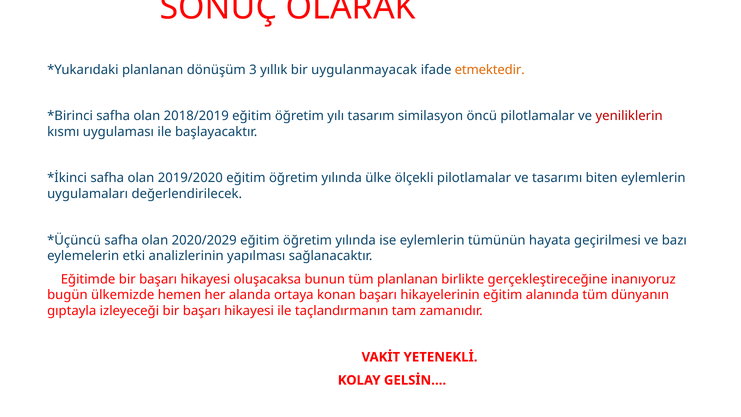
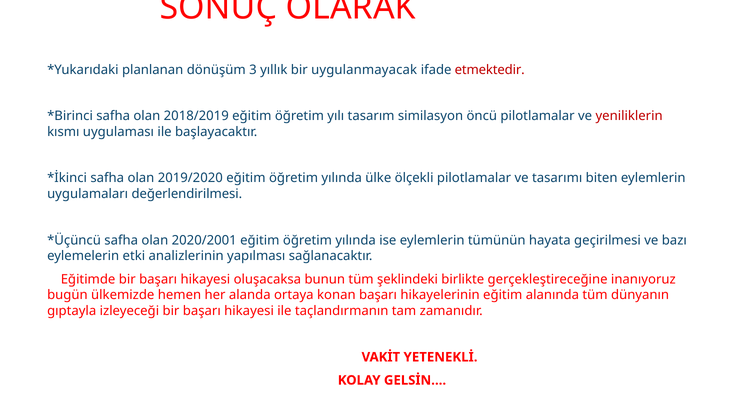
etmektedir colour: orange -> red
değerlendirilecek: değerlendirilecek -> değerlendirilmesi
2020/2029: 2020/2029 -> 2020/2001
tüm planlanan: planlanan -> şeklindeki
